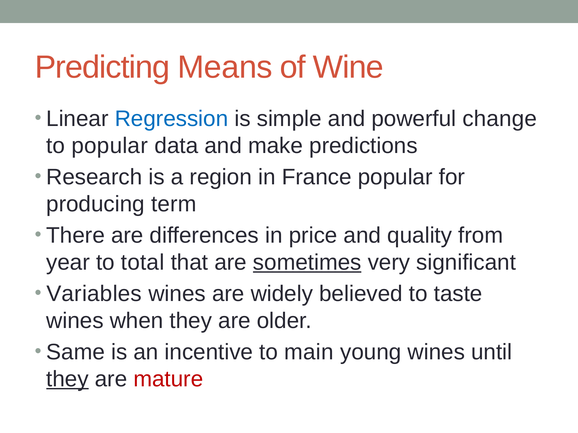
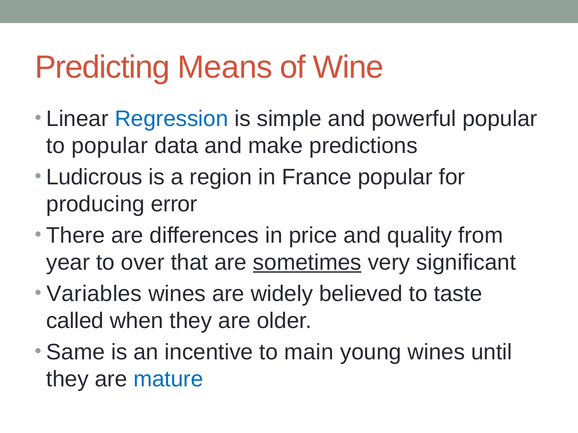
powerful change: change -> popular
Research: Research -> Ludicrous
term: term -> error
total: total -> over
wines at (75, 321): wines -> called
they at (67, 379) underline: present -> none
mature colour: red -> blue
